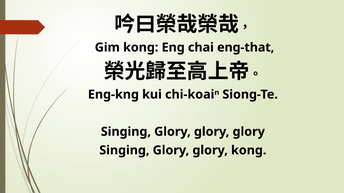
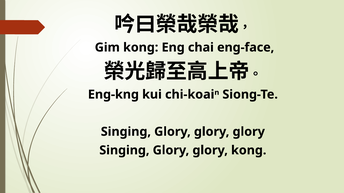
eng-that: eng-that -> eng-face
